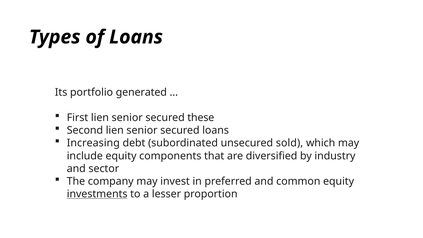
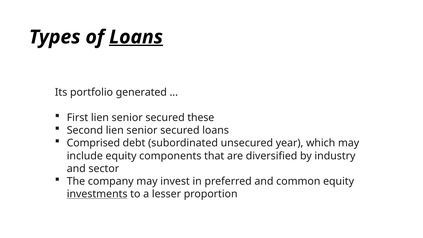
Loans at (136, 37) underline: none -> present
Increasing: Increasing -> Comprised
sold: sold -> year
